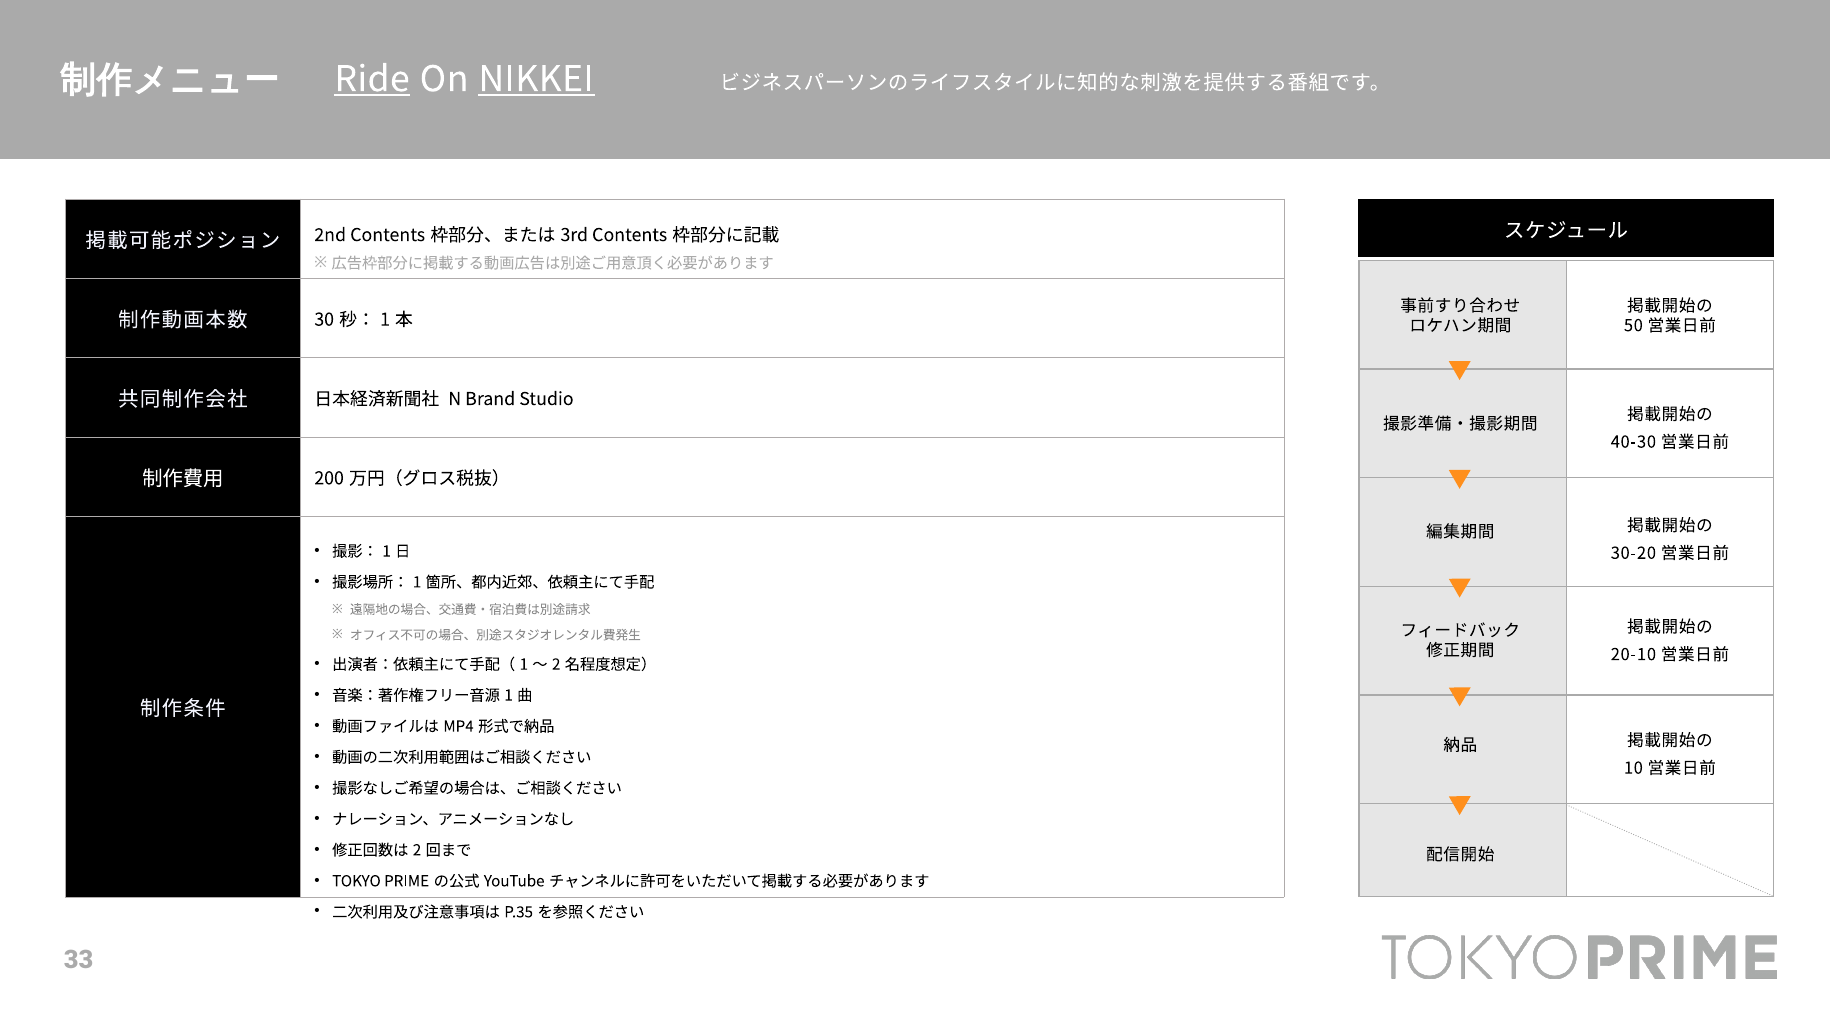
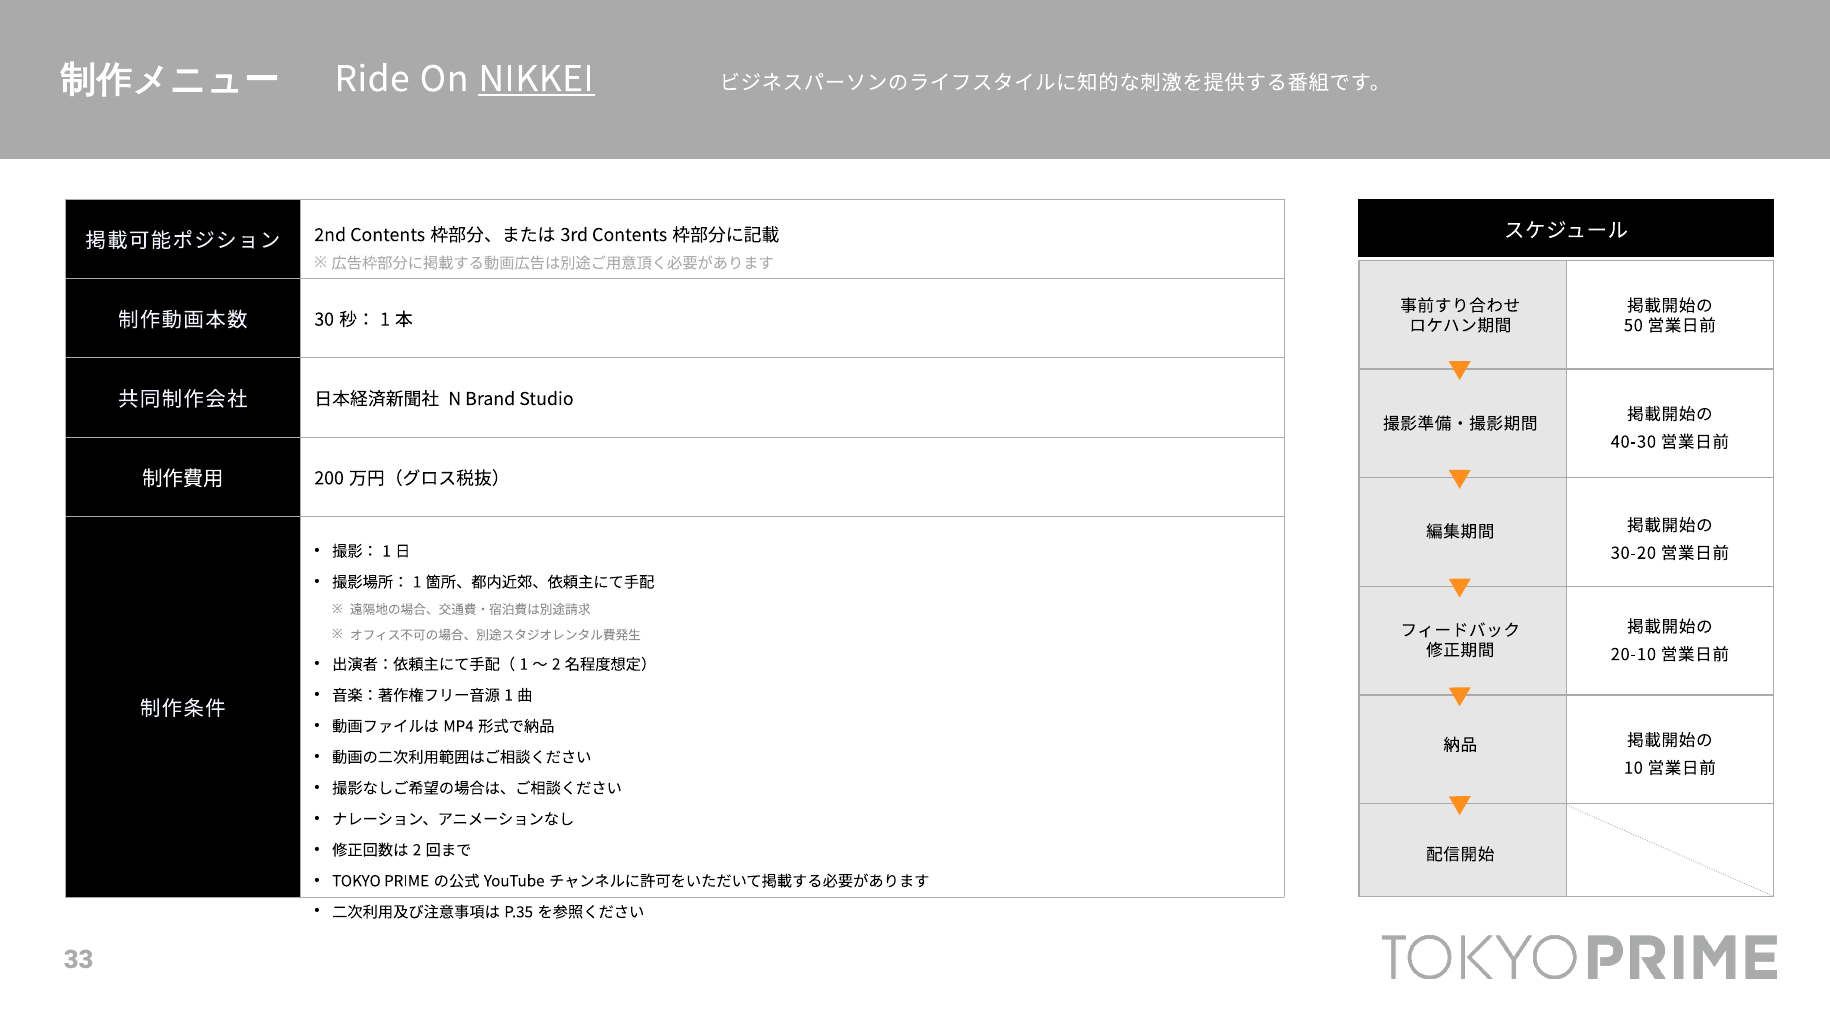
Ride underline: present -> none
